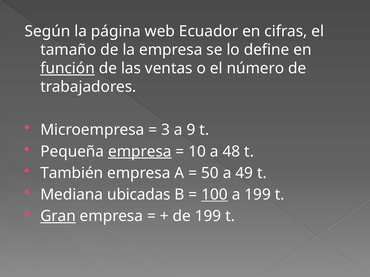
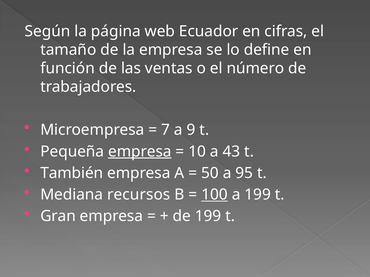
función underline: present -> none
3: 3 -> 7
48: 48 -> 43
49: 49 -> 95
ubicadas: ubicadas -> recursos
Gran underline: present -> none
